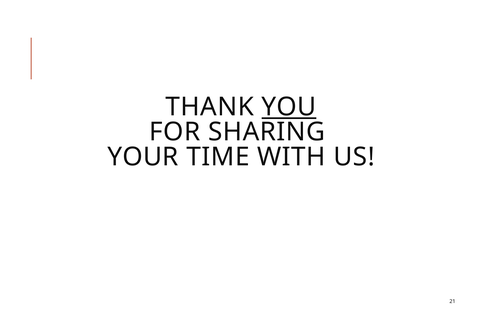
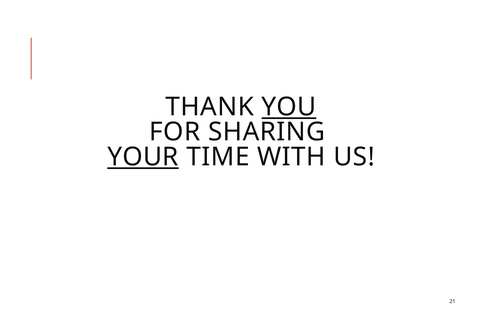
YOUR underline: none -> present
